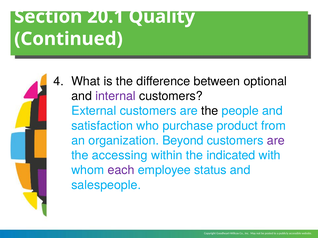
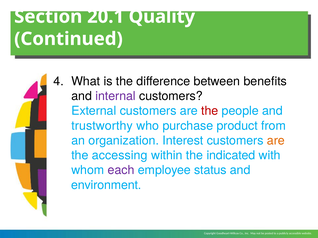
optional: optional -> benefits
the at (210, 111) colour: black -> red
satisfaction: satisfaction -> trustworthy
Beyond: Beyond -> Interest
are at (276, 141) colour: purple -> orange
salespeople: salespeople -> environment
